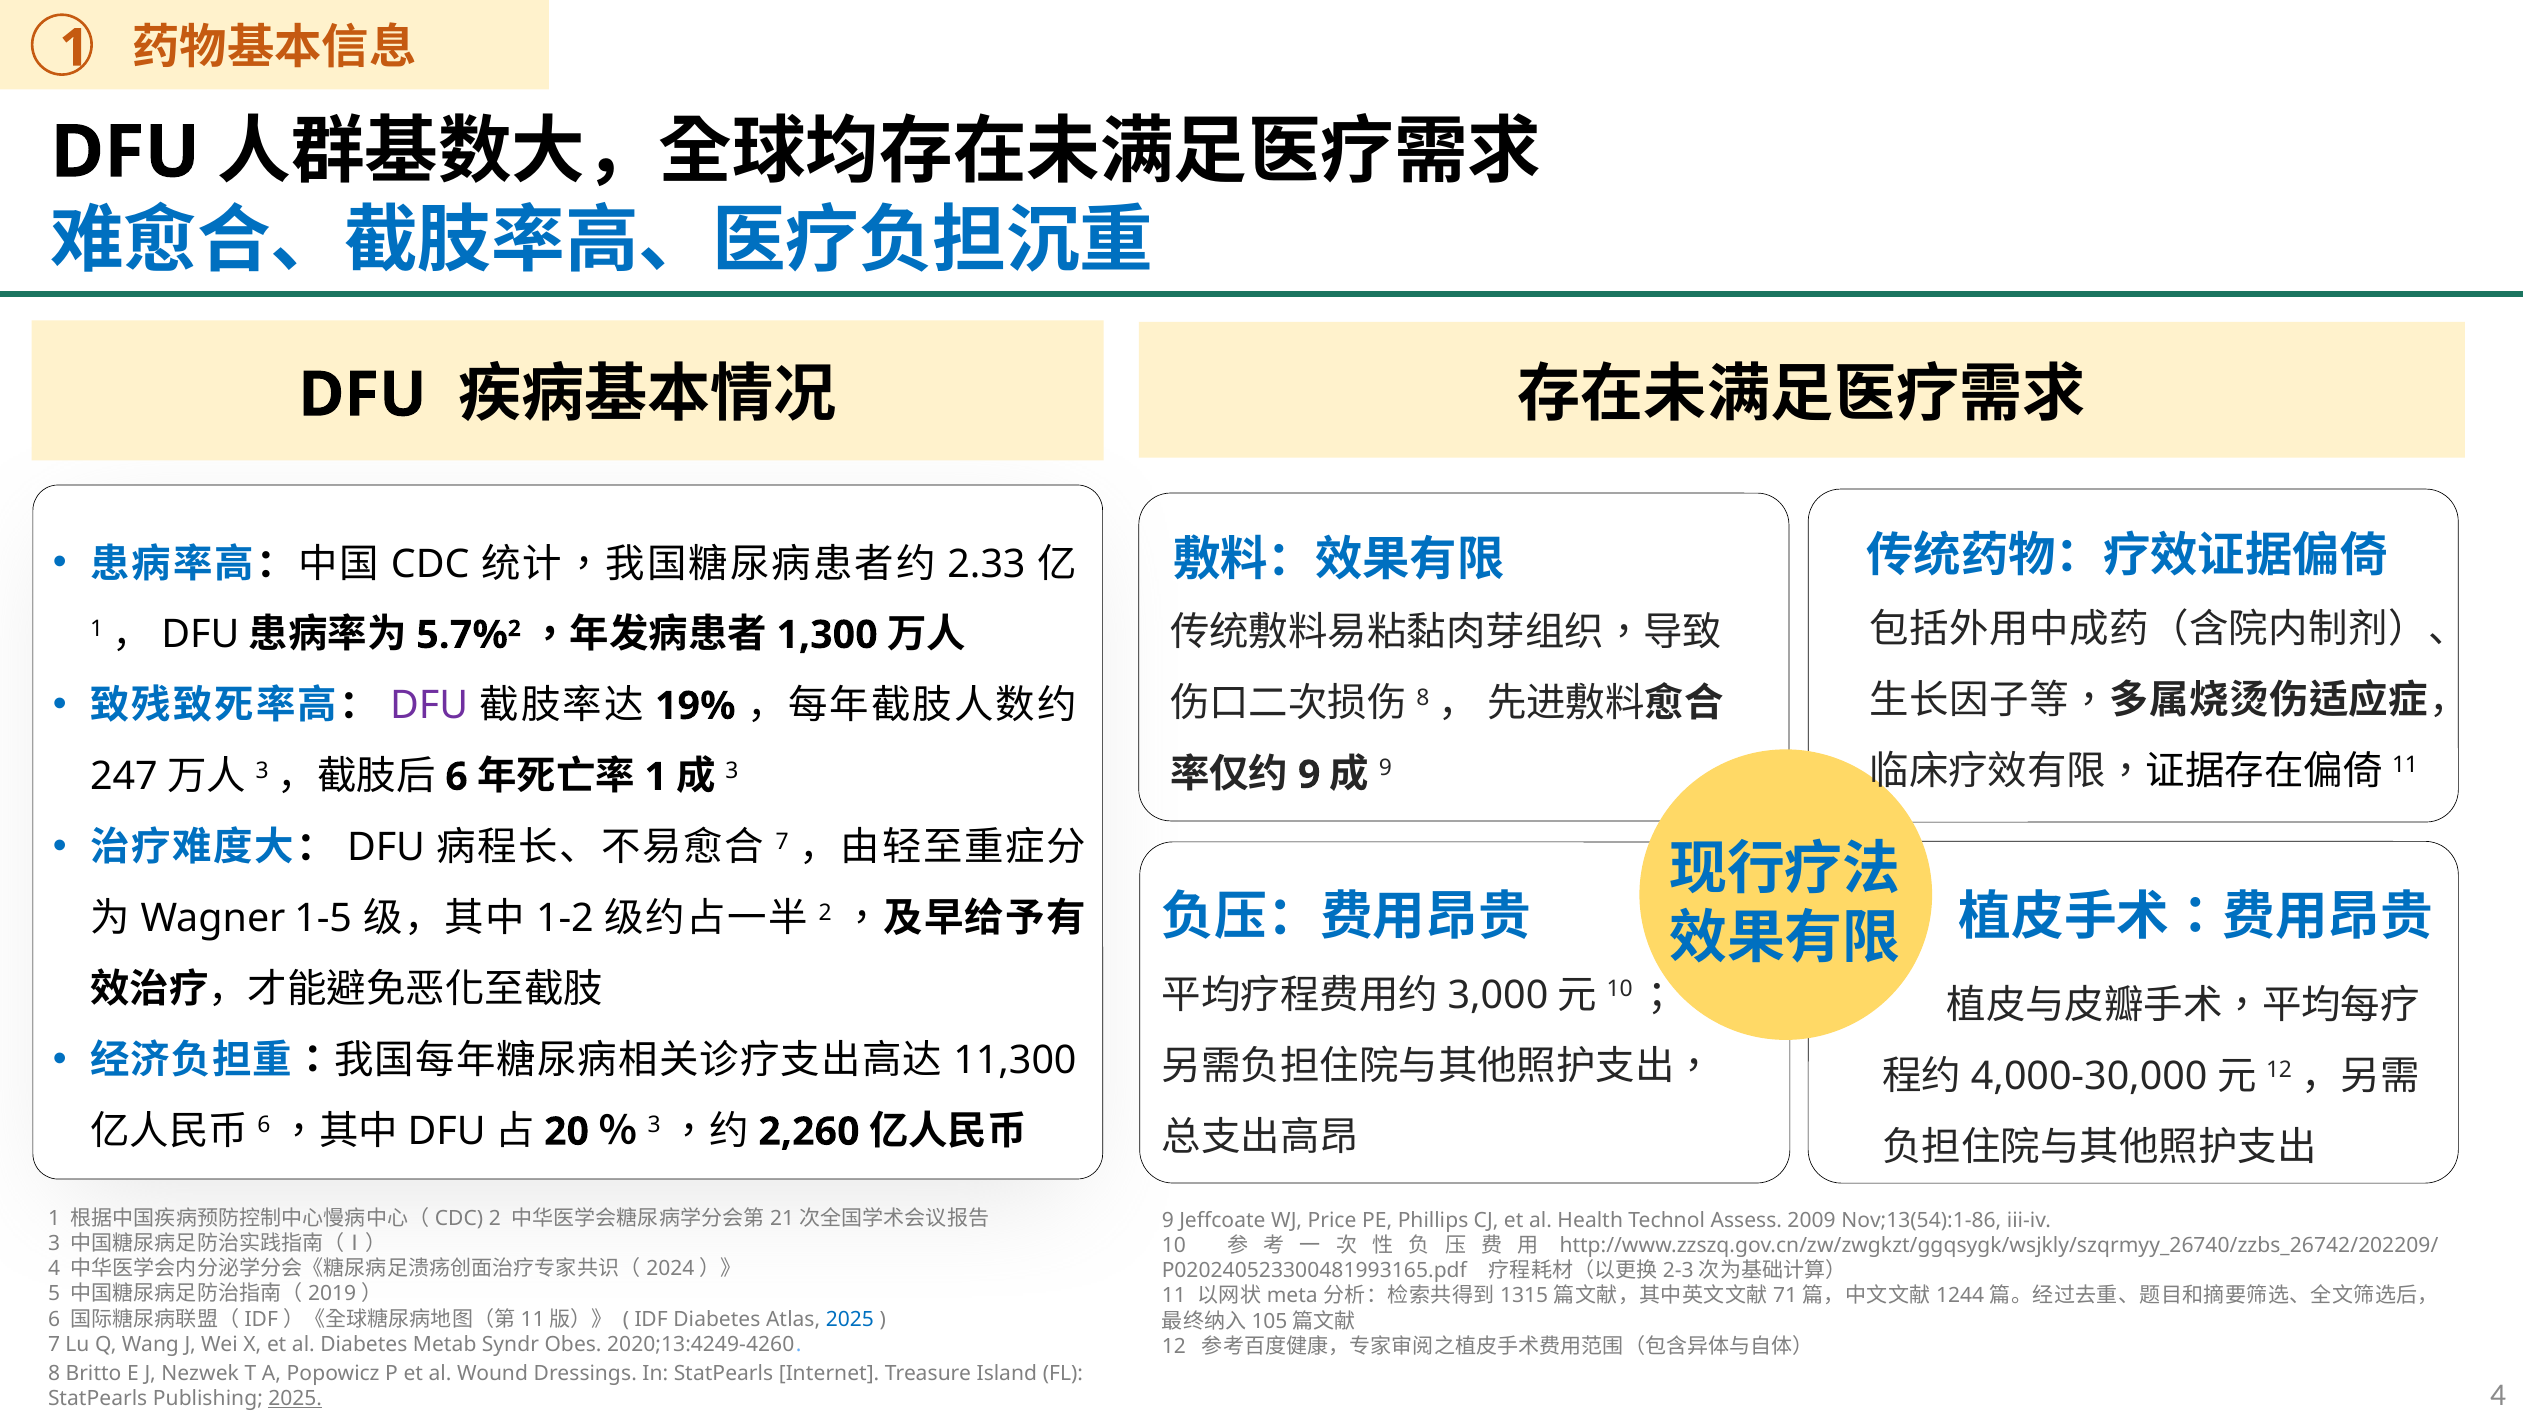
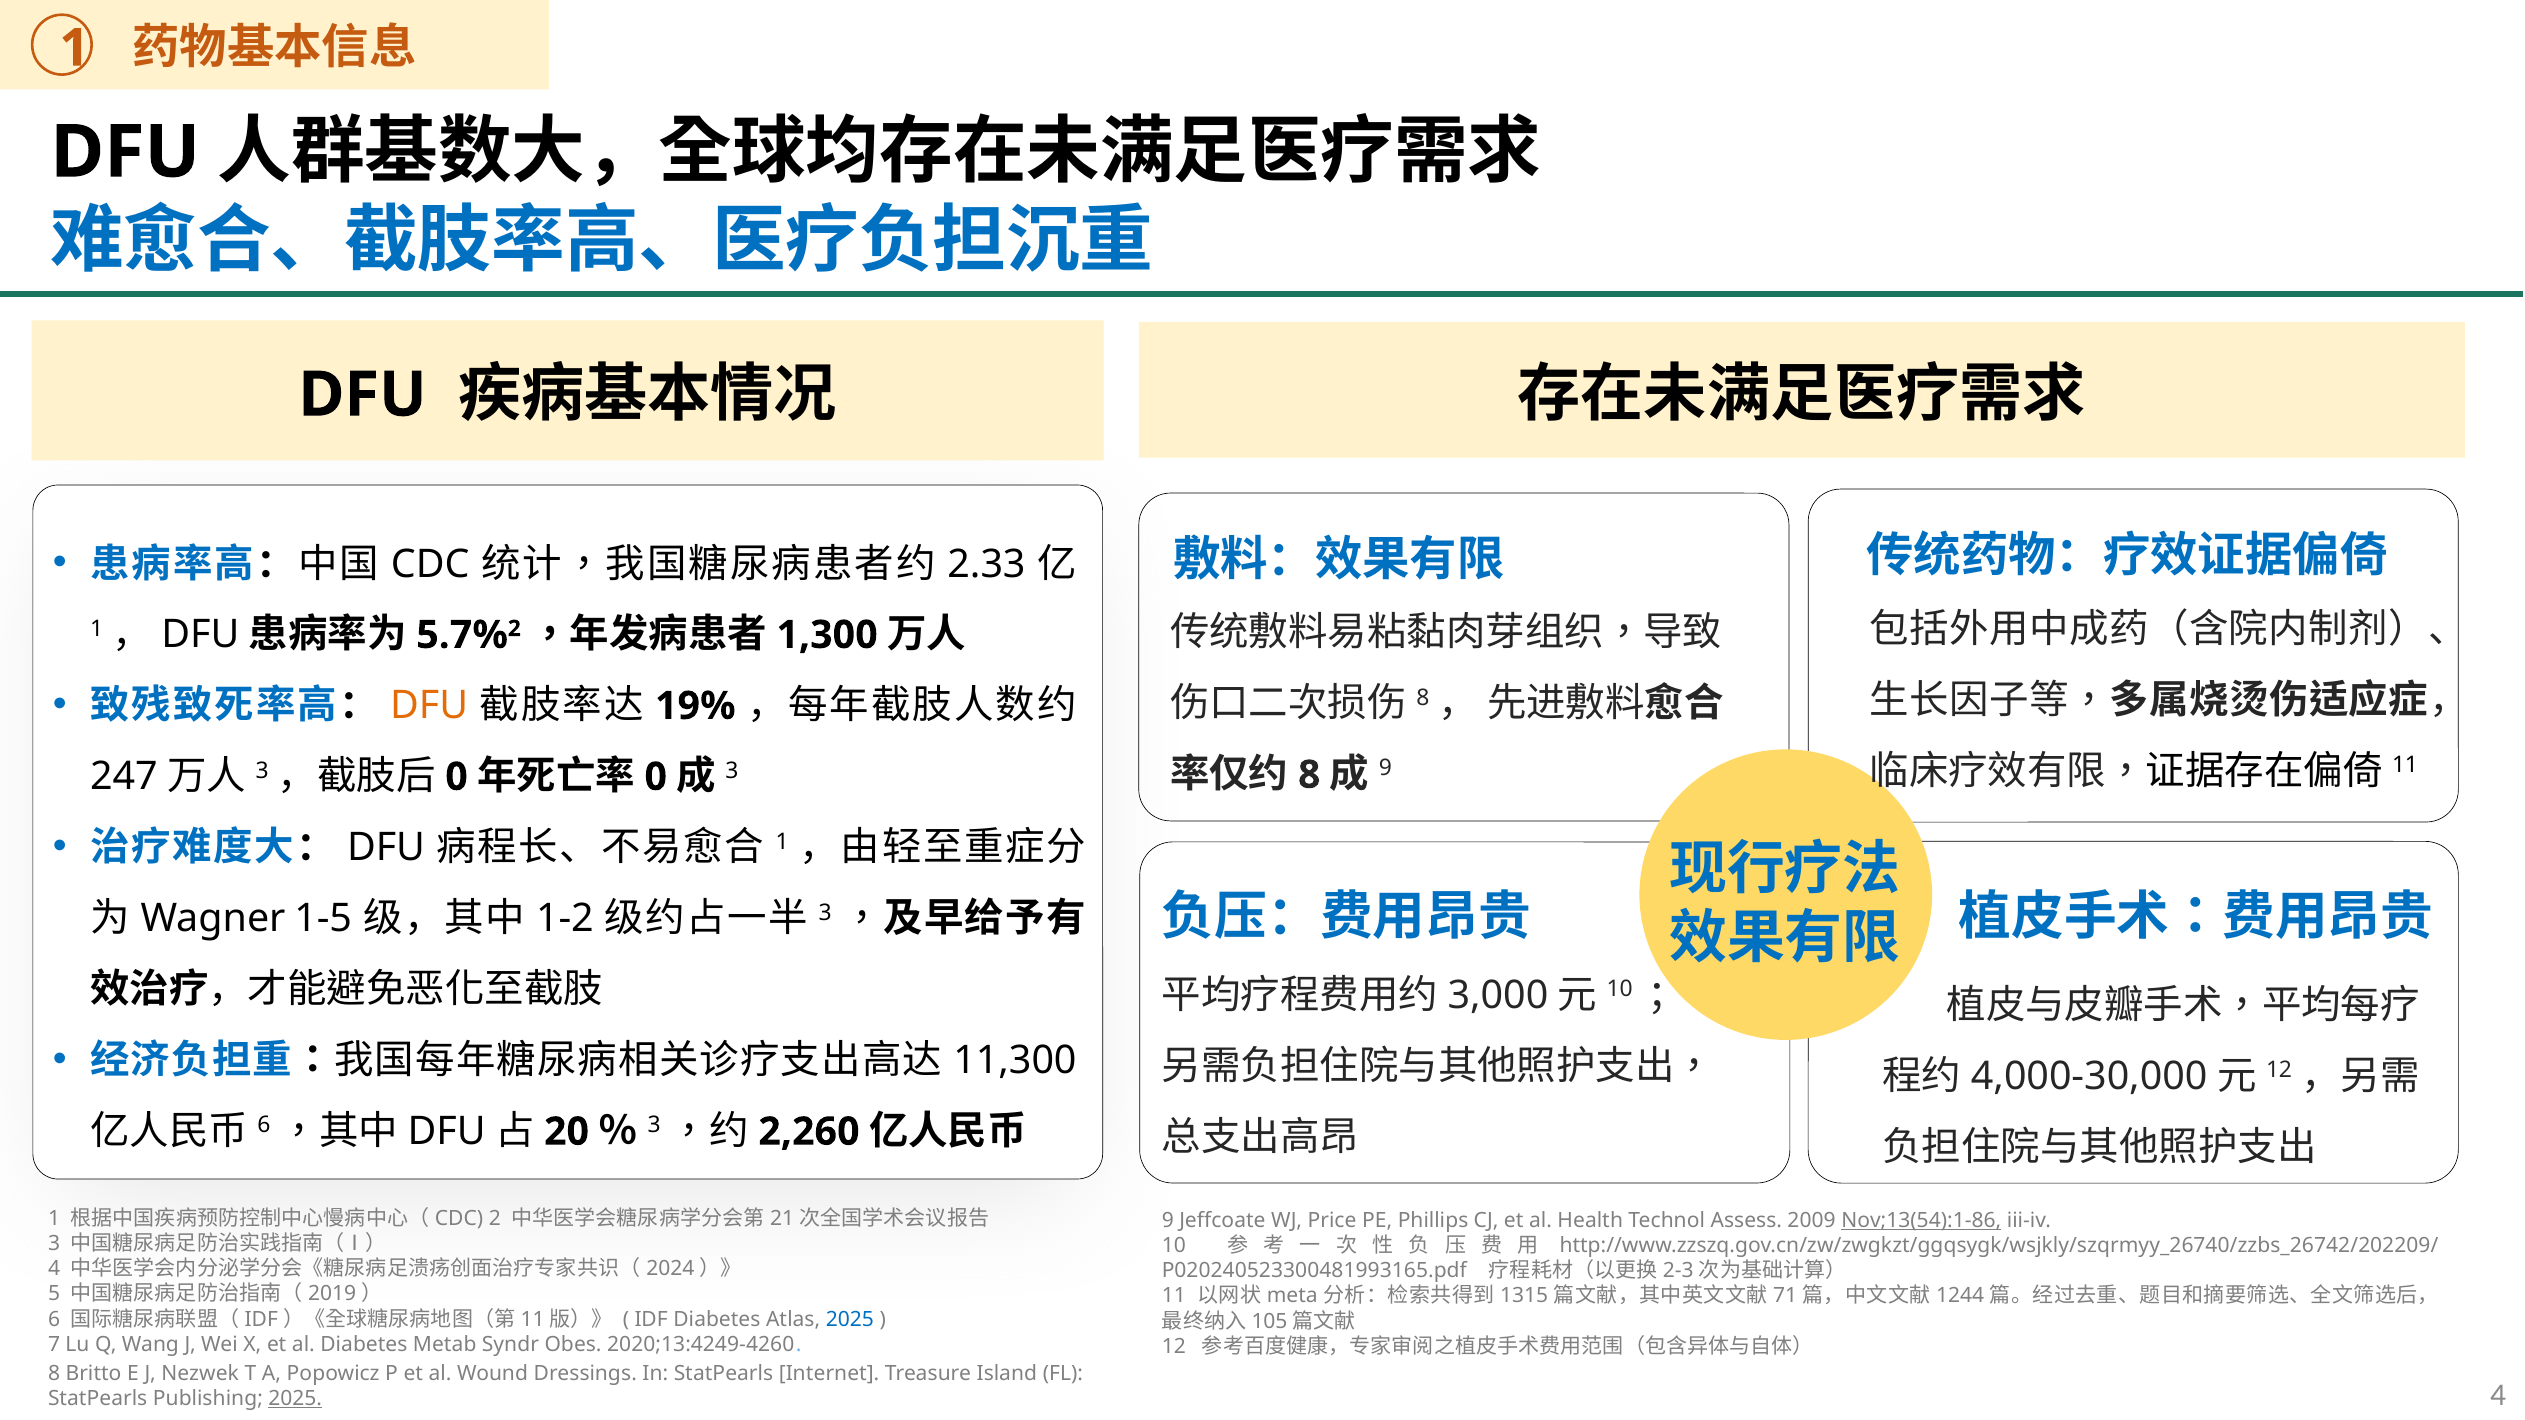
DFU at (429, 706) colour: purple -> orange
9 at (1309, 775): 9 -> 8
6 at (457, 777): 6 -> 0
1 at (656, 777): 1 -> 0
7 at (782, 842): 7 -> 1
2 at (825, 913): 2 -> 3
Nov;13(54):1-86 underline: none -> present
